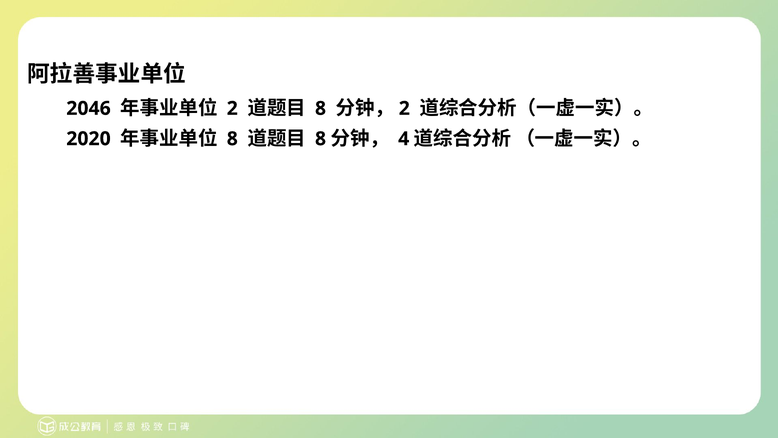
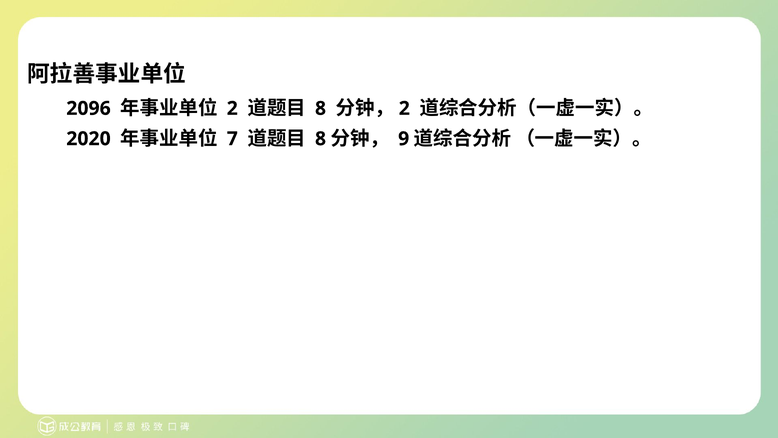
2046: 2046 -> 2096
8 at (232, 139): 8 -> 7
4: 4 -> 9
